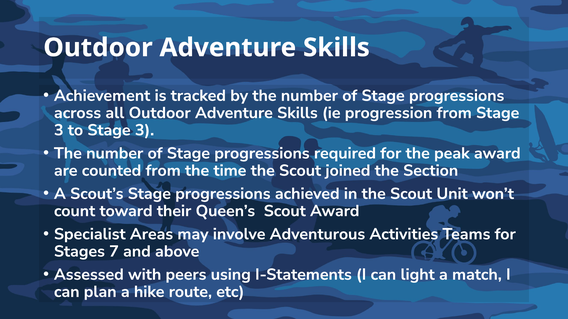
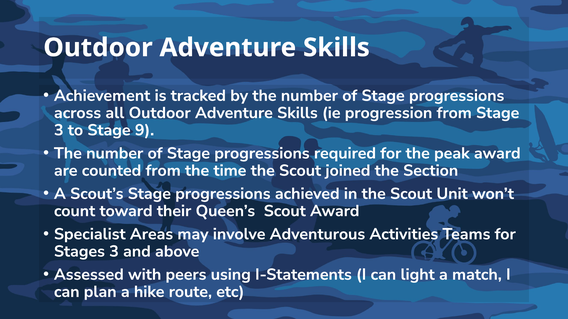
to Stage 3: 3 -> 9
Stages 7: 7 -> 3
